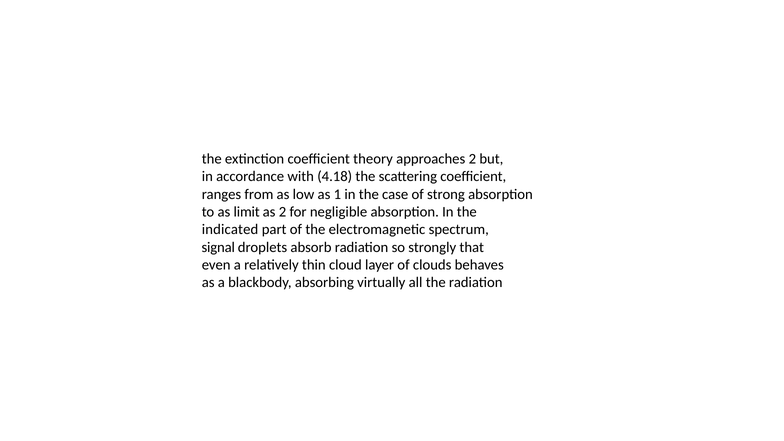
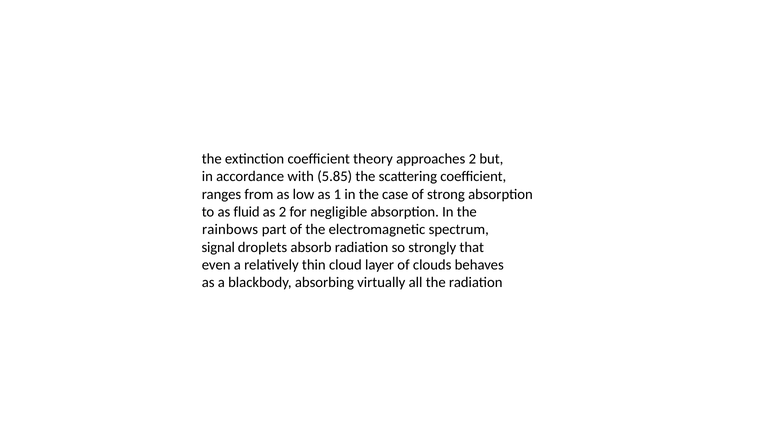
4.18: 4.18 -> 5.85
limit: limit -> fluid
indicated: indicated -> rainbows
